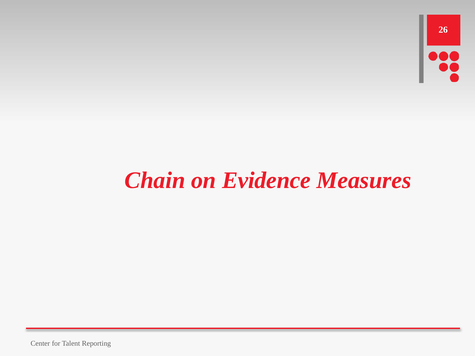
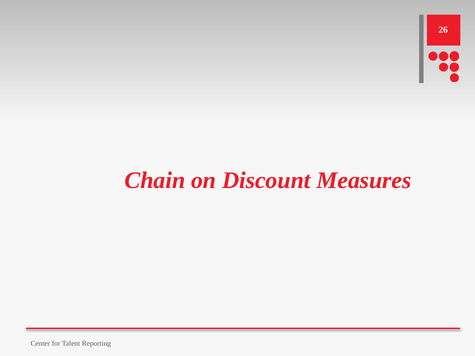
Evidence: Evidence -> Discount
